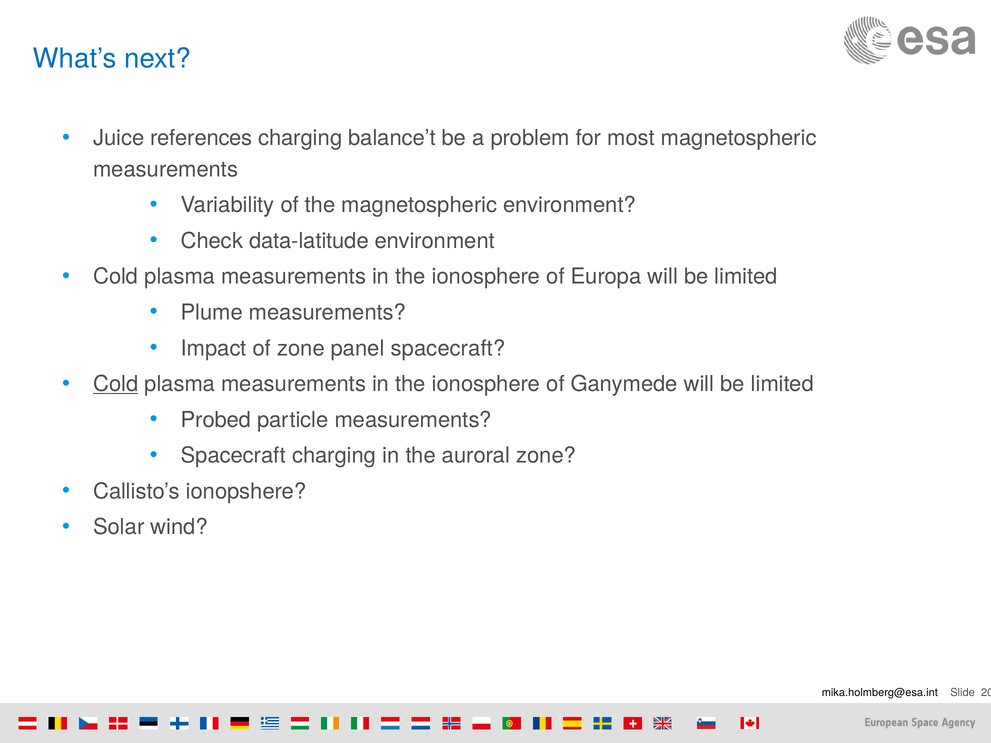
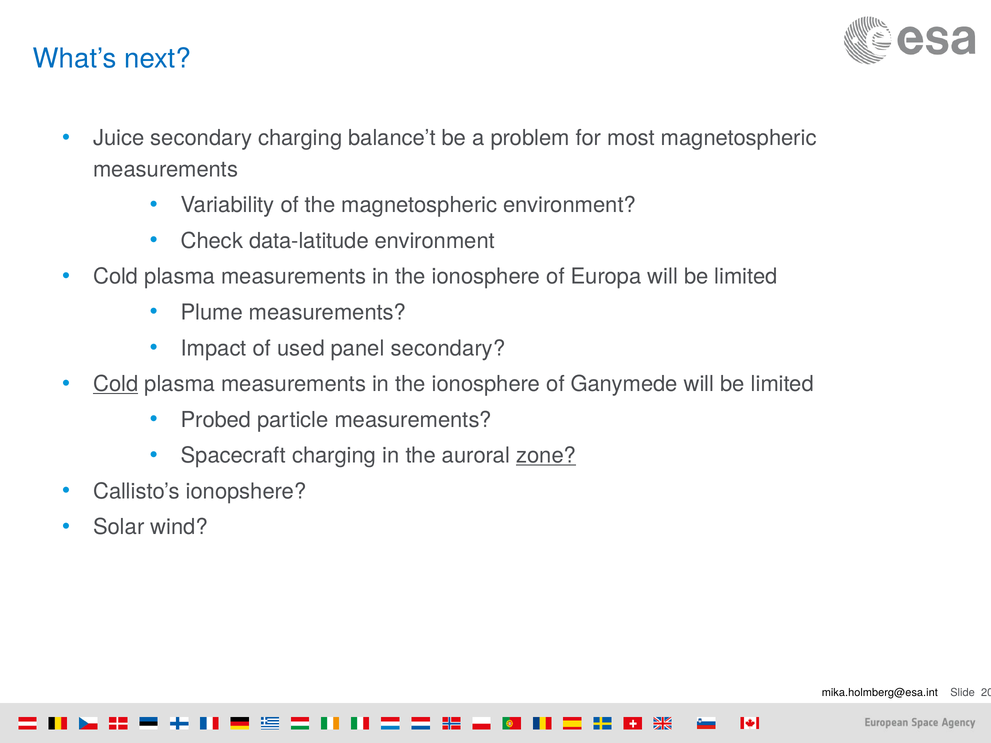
Juice references: references -> secondary
of zone: zone -> used
panel spacecraft: spacecraft -> secondary
zone at (546, 456) underline: none -> present
